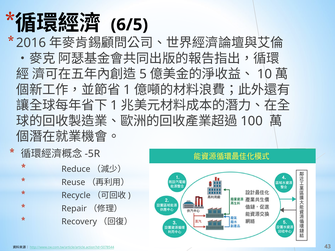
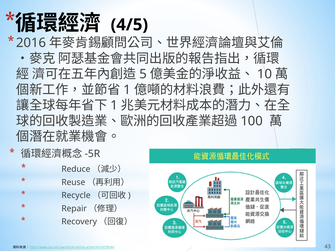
6/5: 6/5 -> 4/5
